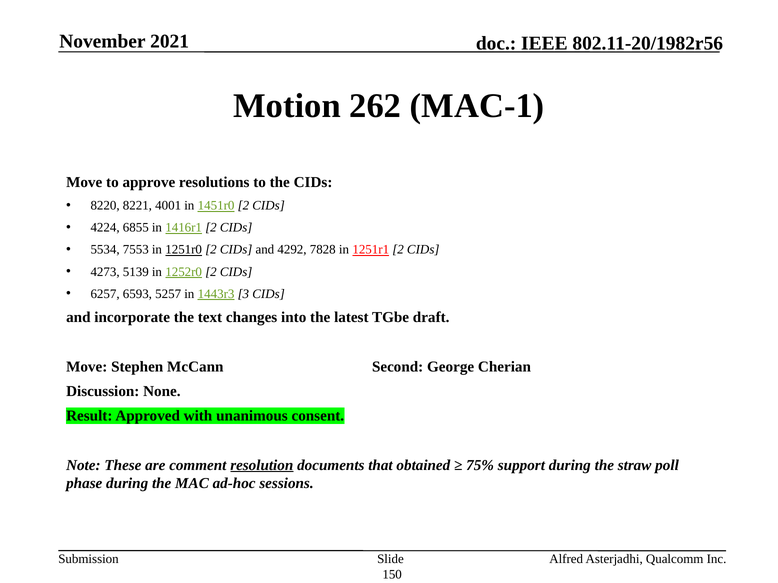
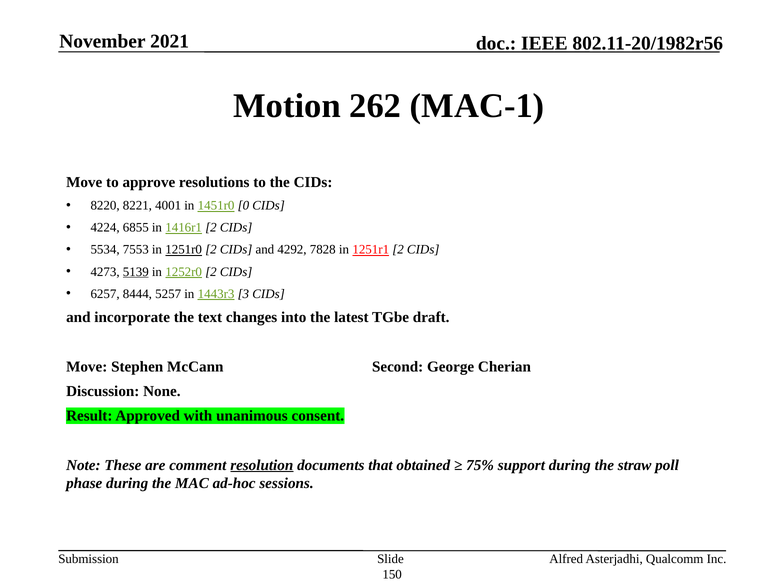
1451r0 2: 2 -> 0
5139 underline: none -> present
6593: 6593 -> 8444
